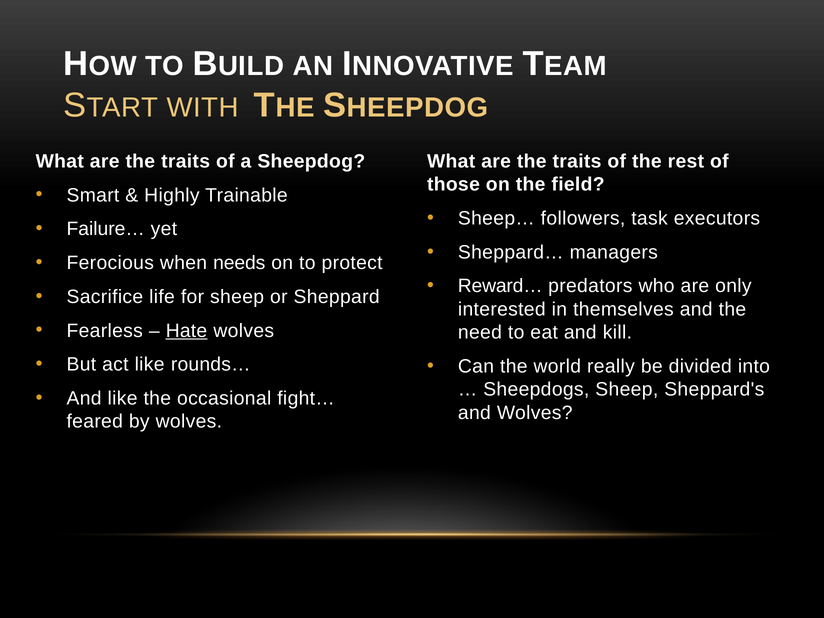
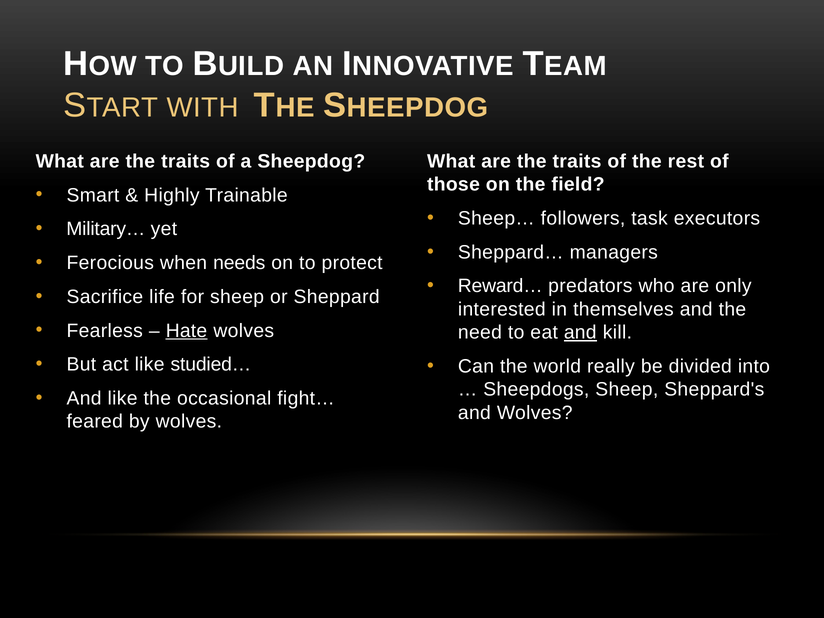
Failure…: Failure… -> Military…
and at (580, 332) underline: none -> present
rounds…: rounds… -> studied…
